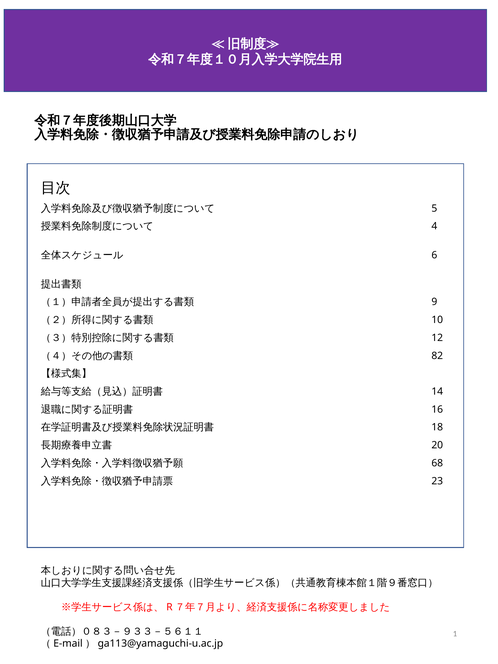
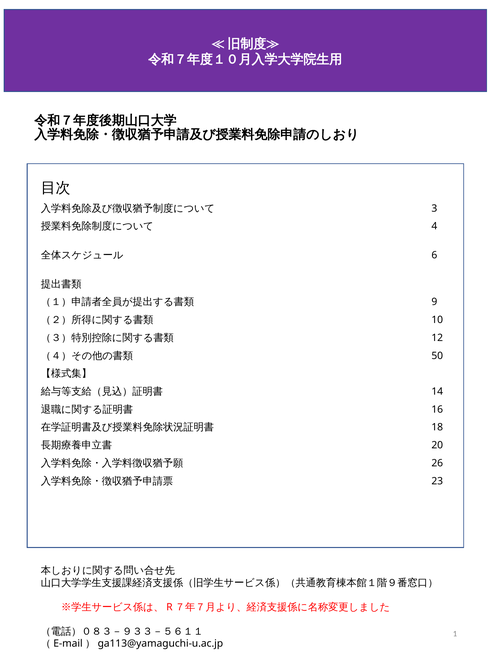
5: 5 -> 3
82: 82 -> 50
68: 68 -> 26
